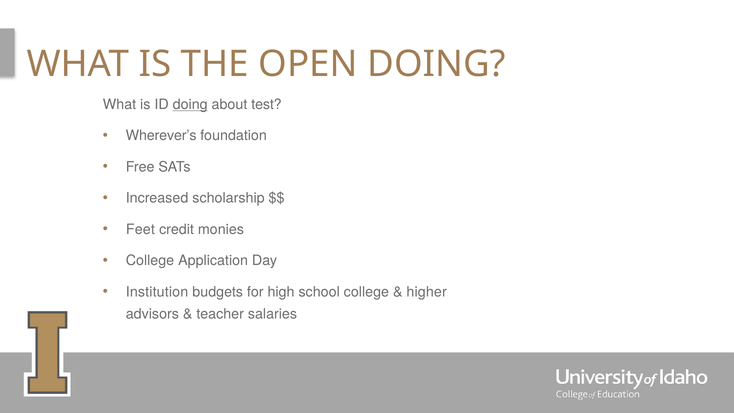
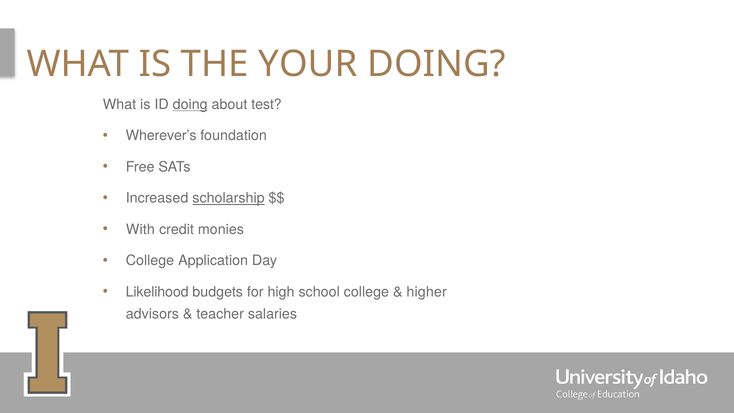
OPEN: OPEN -> YOUR
scholarship underline: none -> present
Feet: Feet -> With
Institution: Institution -> Likelihood
